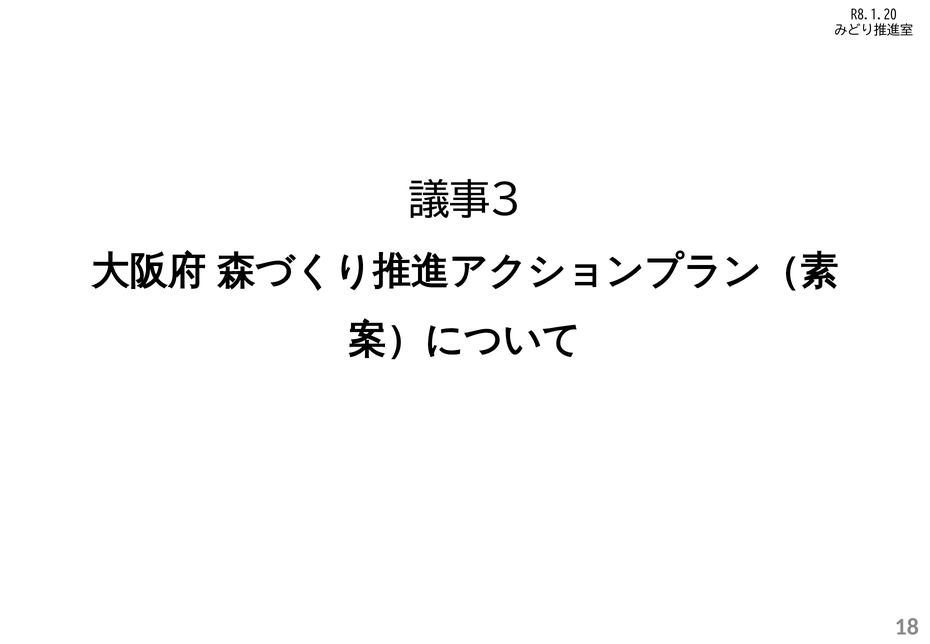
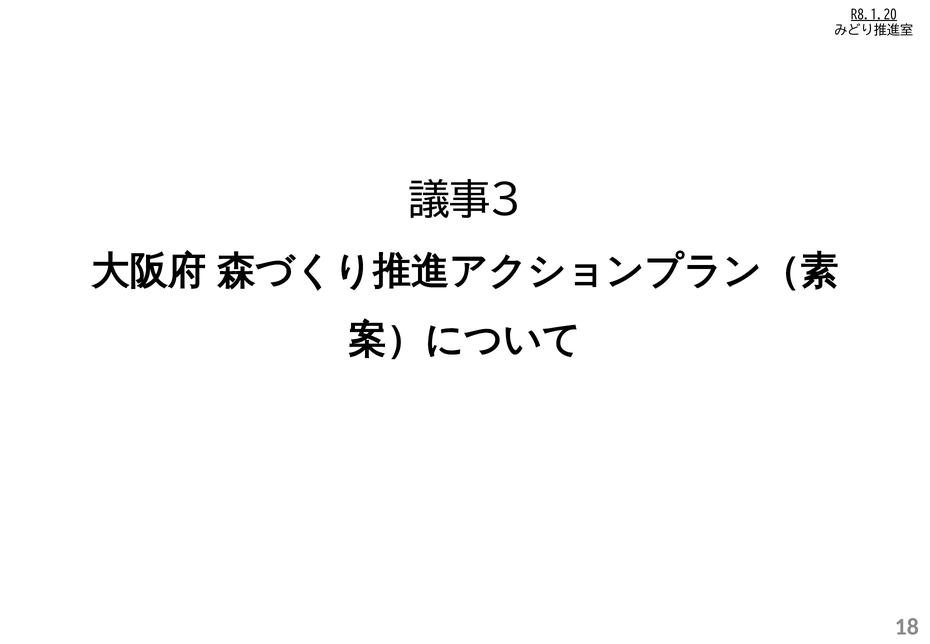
R8.1.20 underline: none -> present
